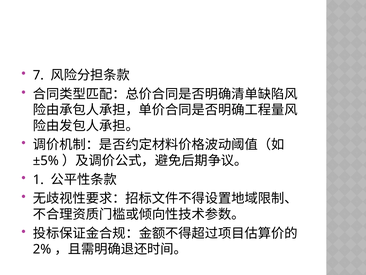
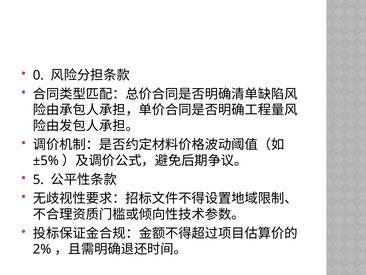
7: 7 -> 0
1: 1 -> 5
